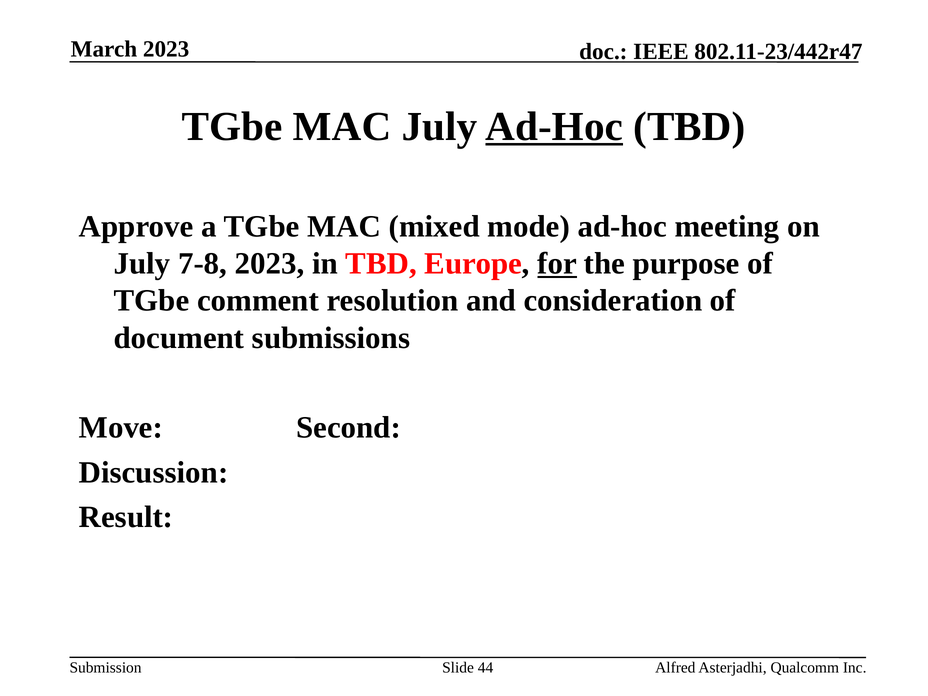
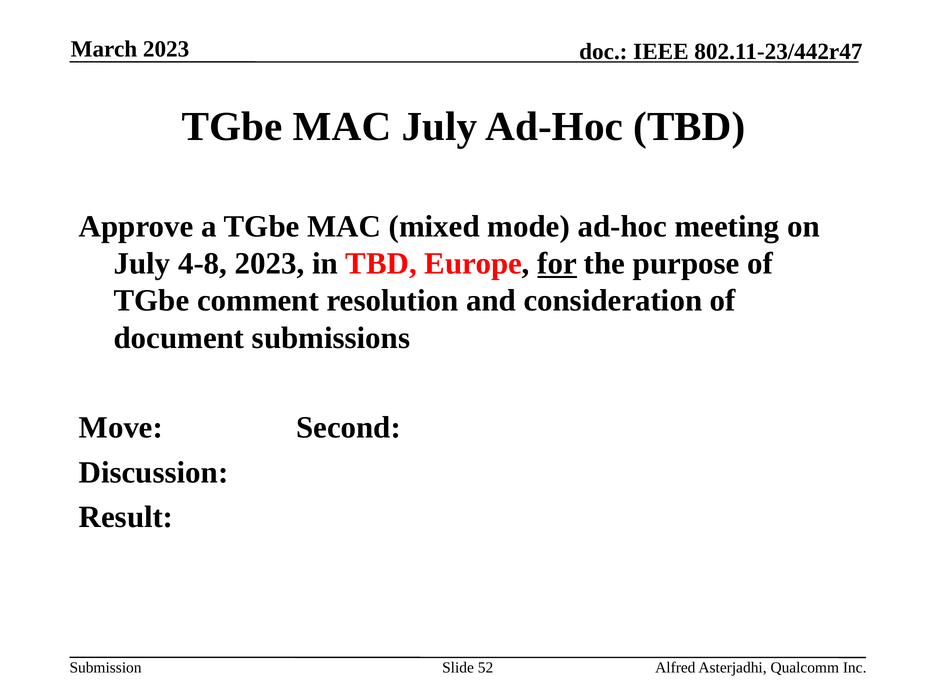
Ad-Hoc at (554, 127) underline: present -> none
7-8: 7-8 -> 4-8
44: 44 -> 52
